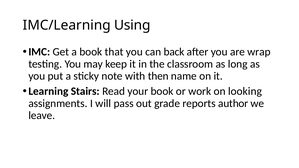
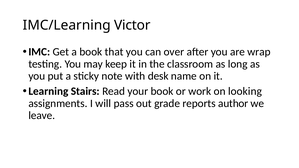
Using: Using -> Victor
back: back -> over
then: then -> desk
